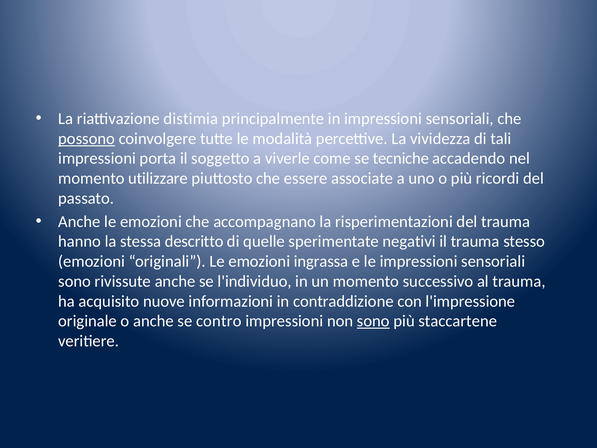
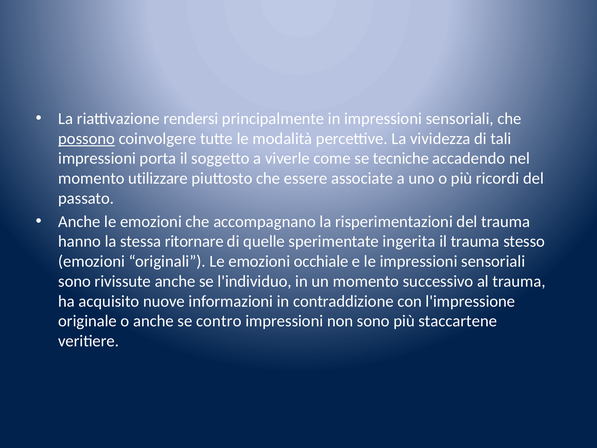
distimia: distimia -> rendersi
descritto: descritto -> ritornare
negativi: negativi -> ingerita
ingrassa: ingrassa -> occhiale
sono at (373, 321) underline: present -> none
